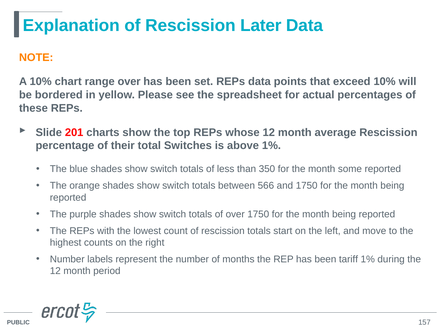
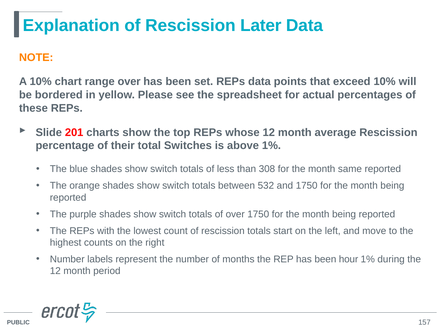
350: 350 -> 308
some: some -> same
566: 566 -> 532
tariff: tariff -> hour
